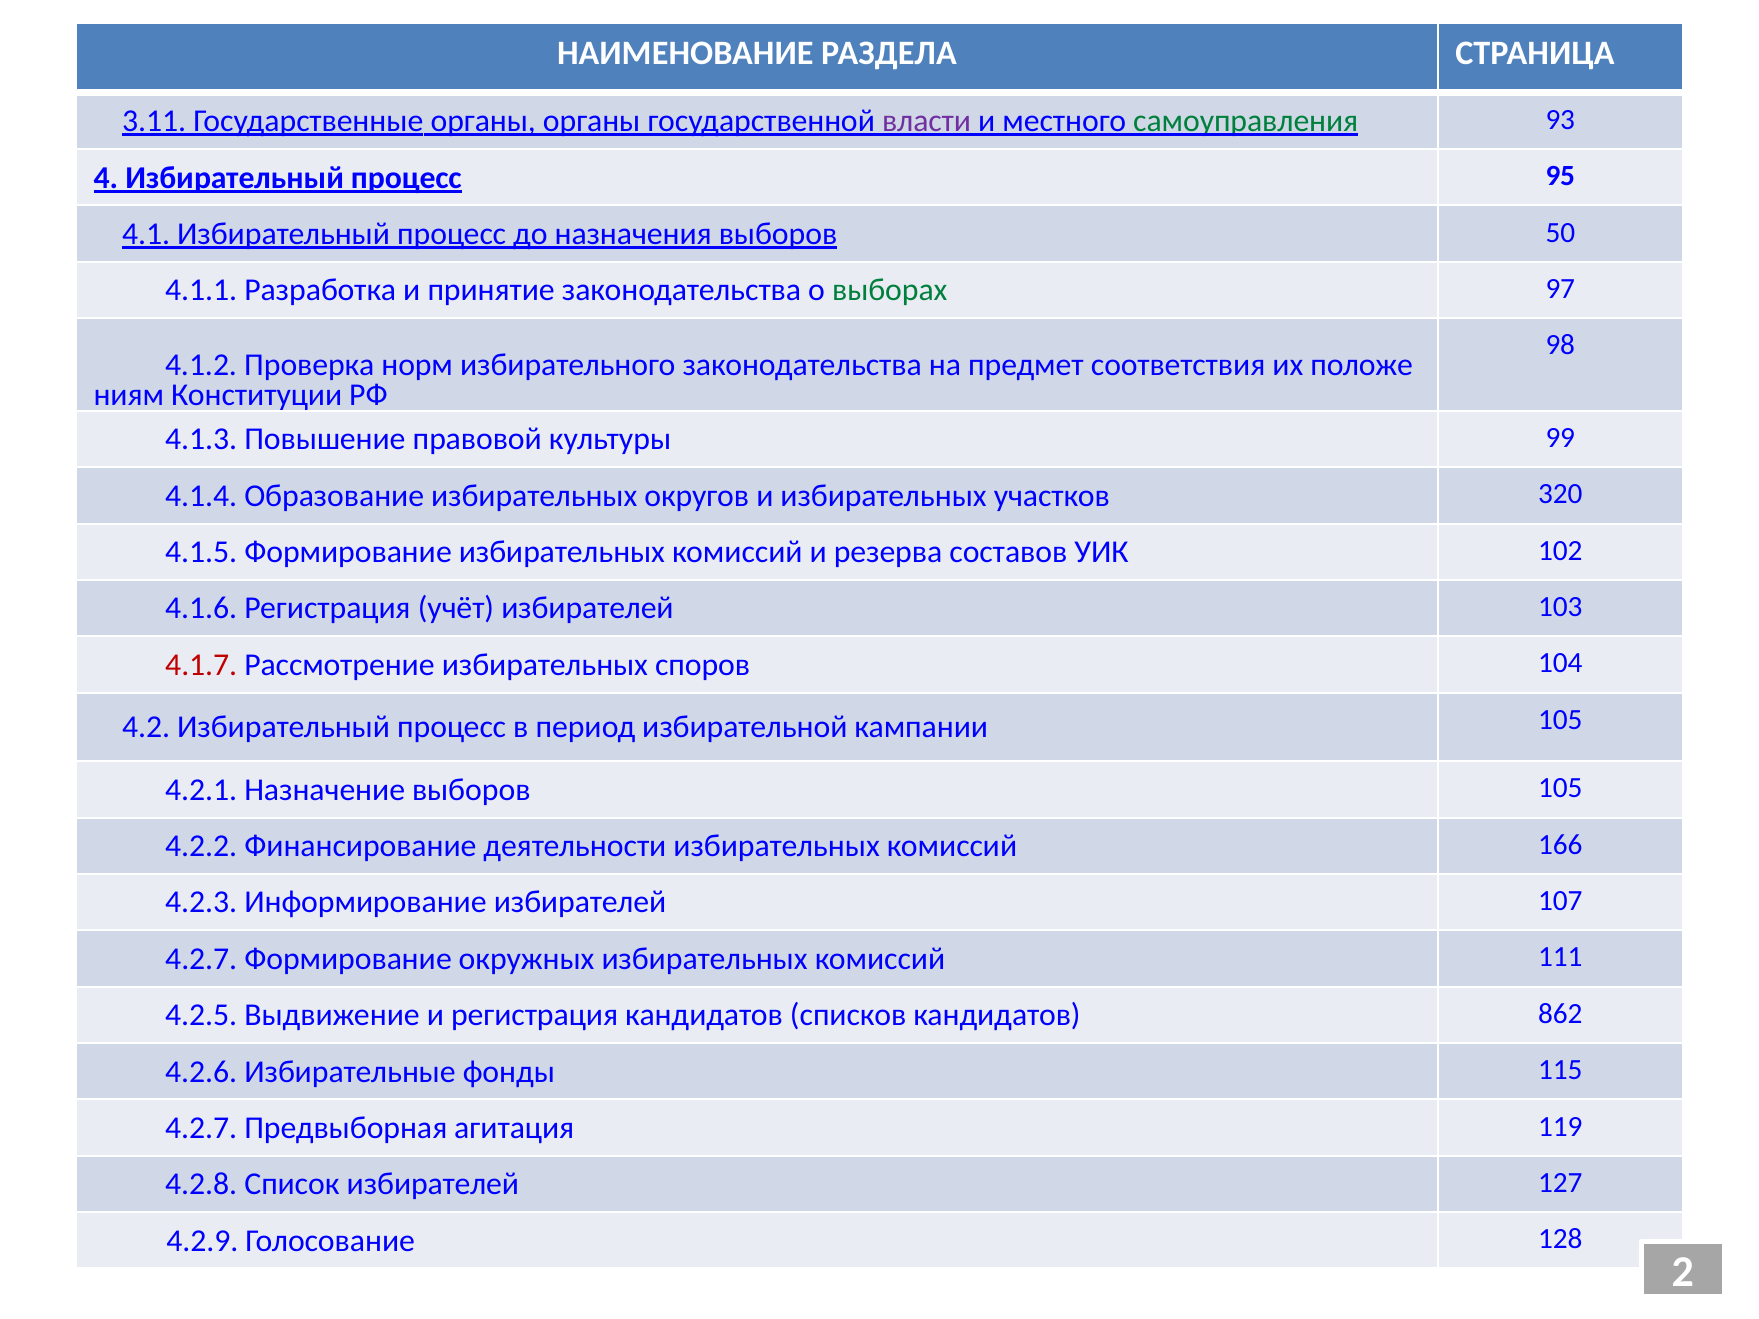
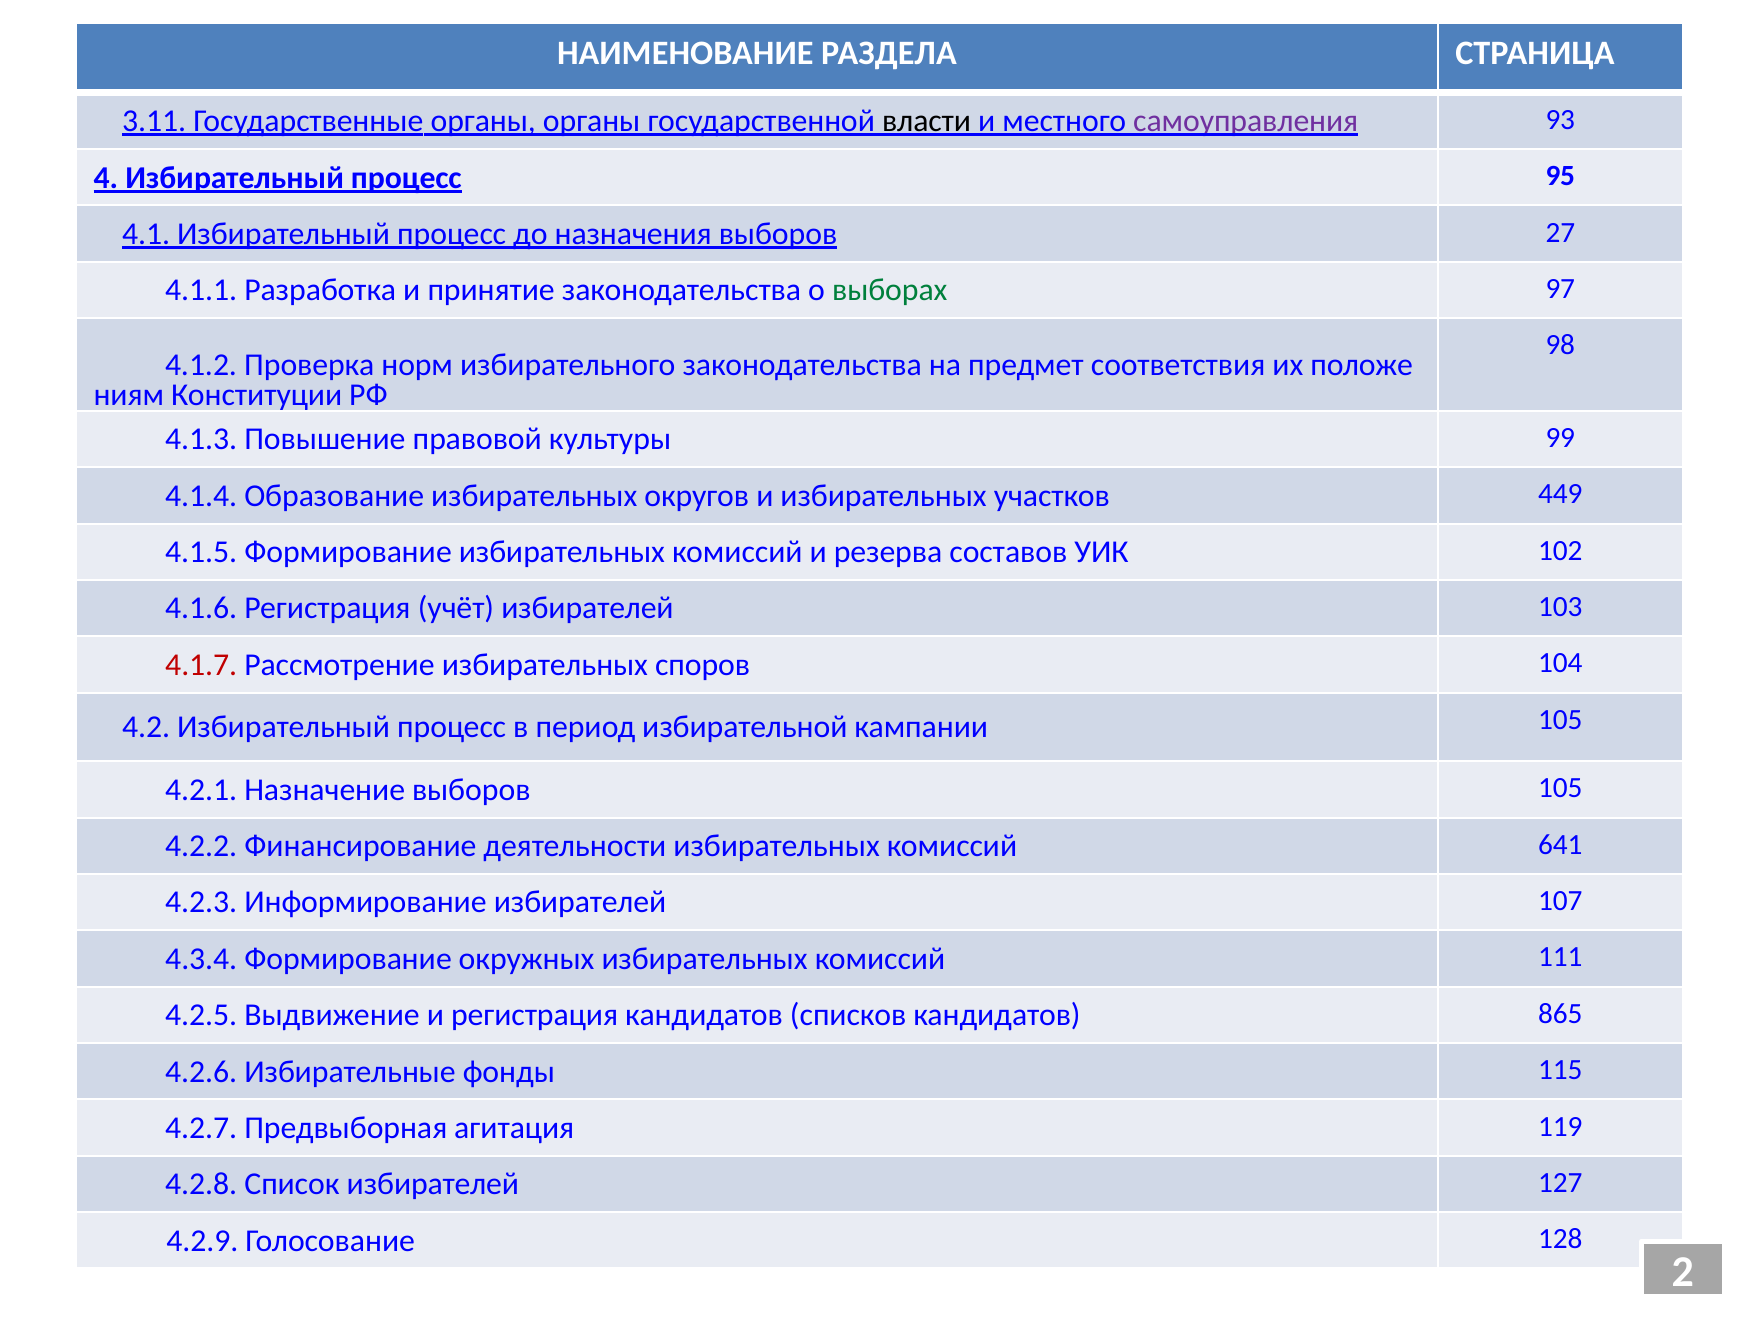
власти colour: purple -> black
самоуправления colour: green -> purple
50: 50 -> 27
320: 320 -> 449
166: 166 -> 641
4.2.7 at (201, 959): 4.2.7 -> 4.3.4
862: 862 -> 865
